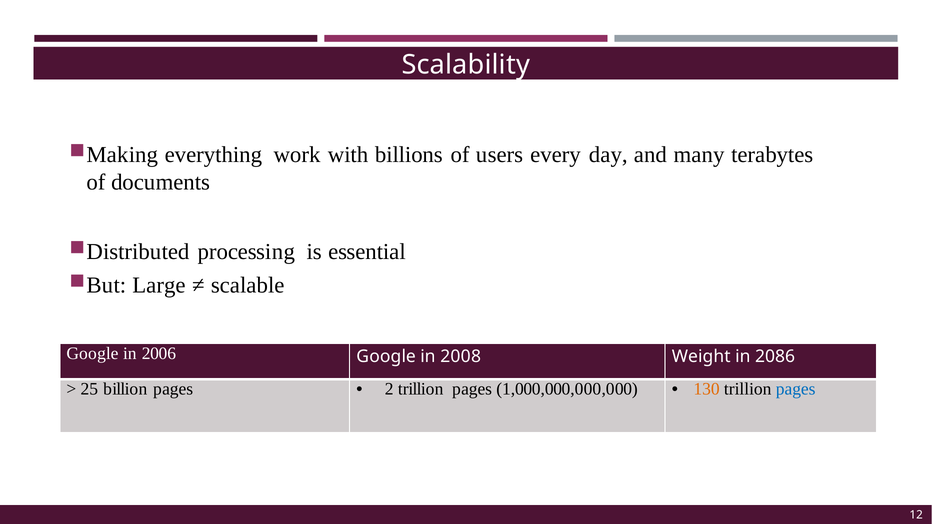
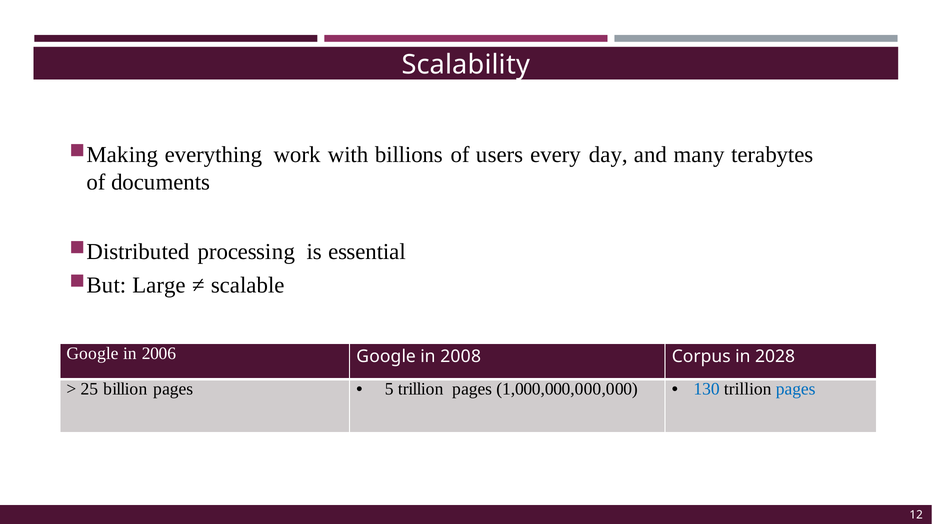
Weight: Weight -> Corpus
2086: 2086 -> 2028
2: 2 -> 5
130 colour: orange -> blue
